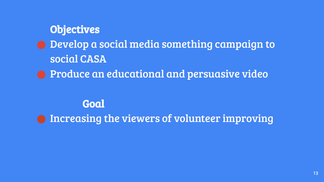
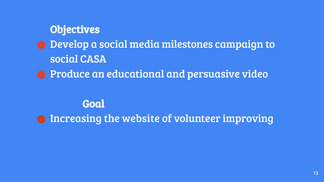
something: something -> milestones
viewers: viewers -> website
